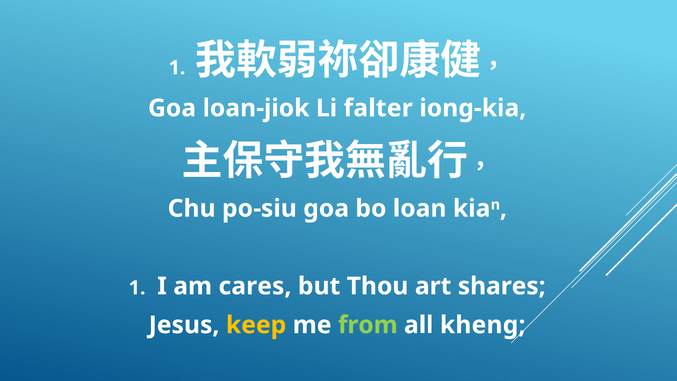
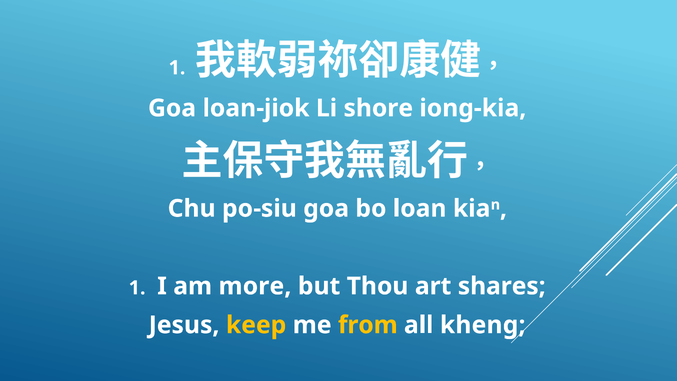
falter: falter -> shore
cares: cares -> more
from colour: light green -> yellow
